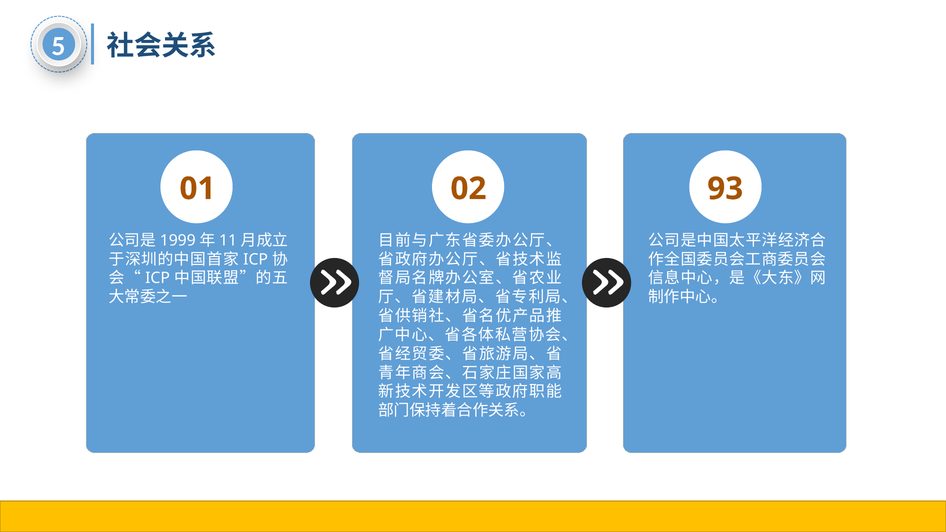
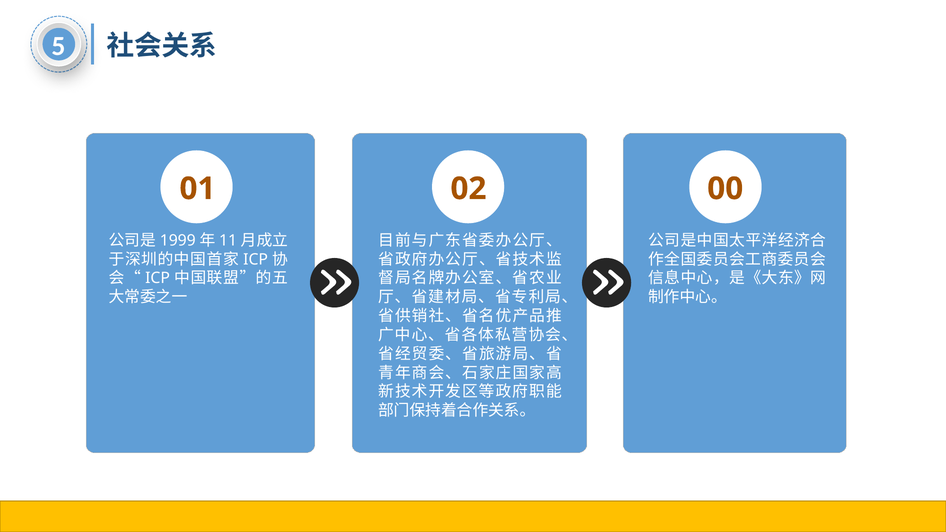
93: 93 -> 00
